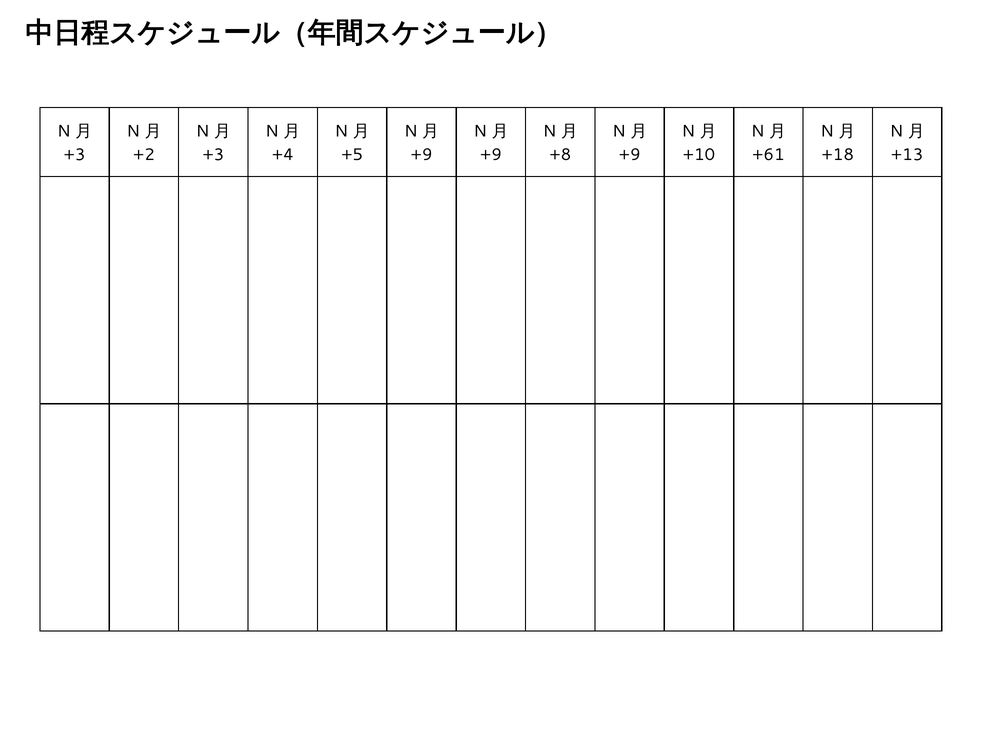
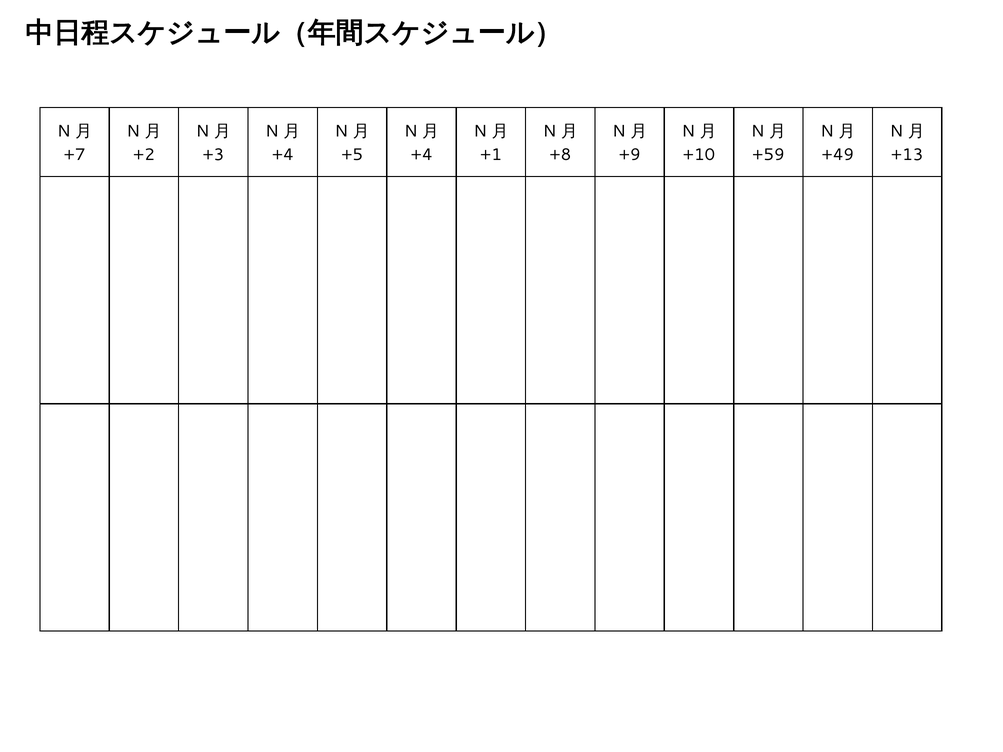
+3 at (75, 155): +3 -> +7
+9 at (422, 155): +9 -> +4
+9 at (491, 155): +9 -> +1
+61: +61 -> +59
+18: +18 -> +49
